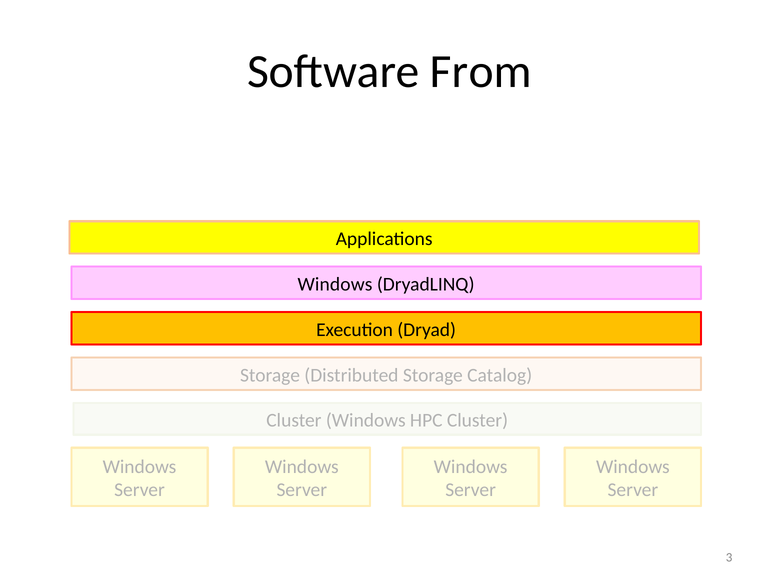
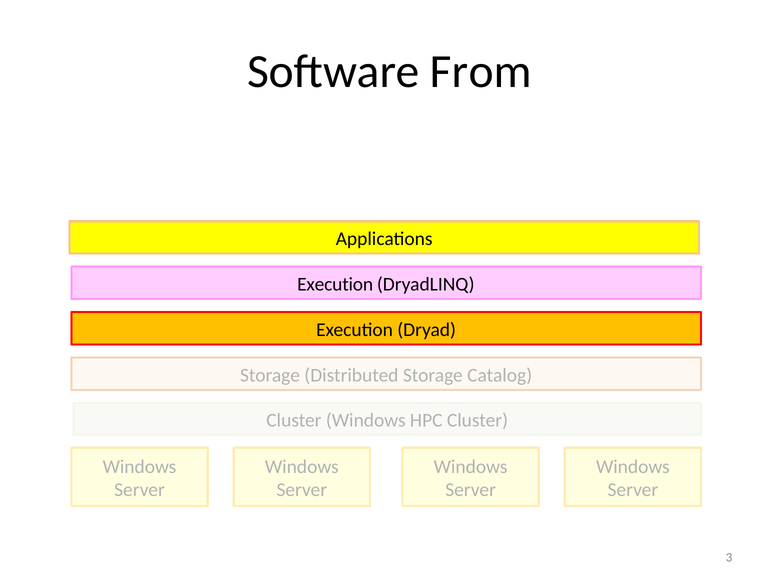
Windows at (335, 284): Windows -> Execution
